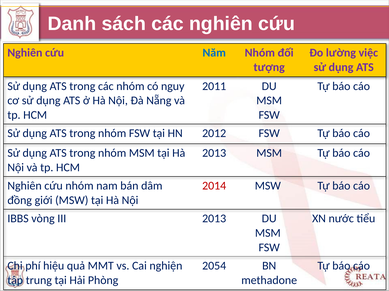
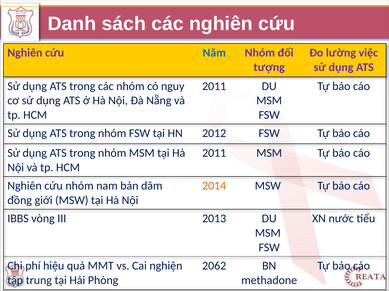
2013 at (214, 153): 2013 -> 2011
2014 colour: red -> orange
2054: 2054 -> 2062
